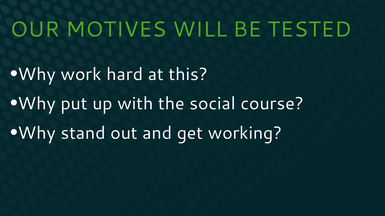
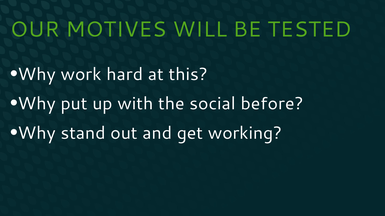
course: course -> before
